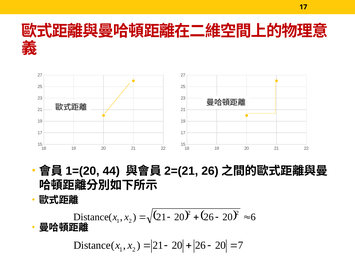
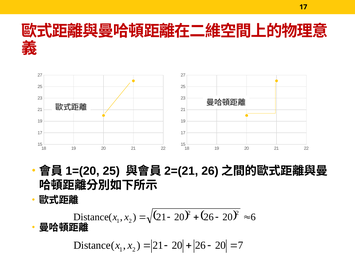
44 at (111, 171): 44 -> 25
